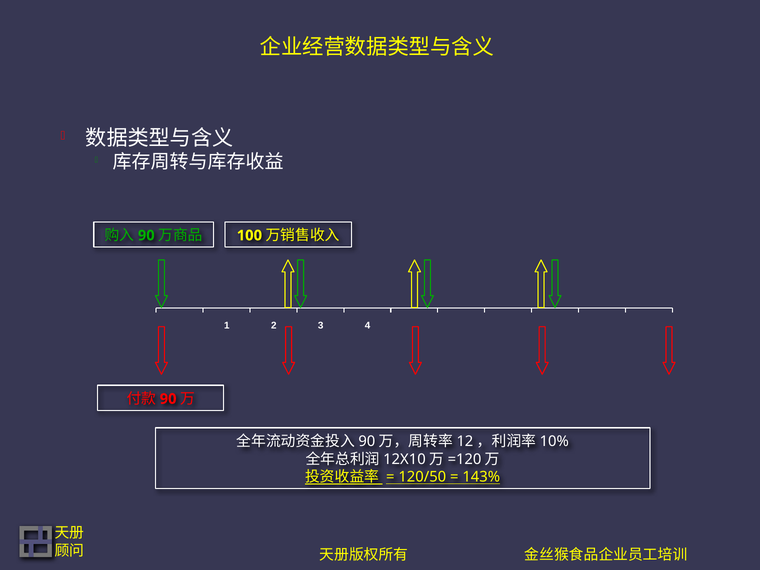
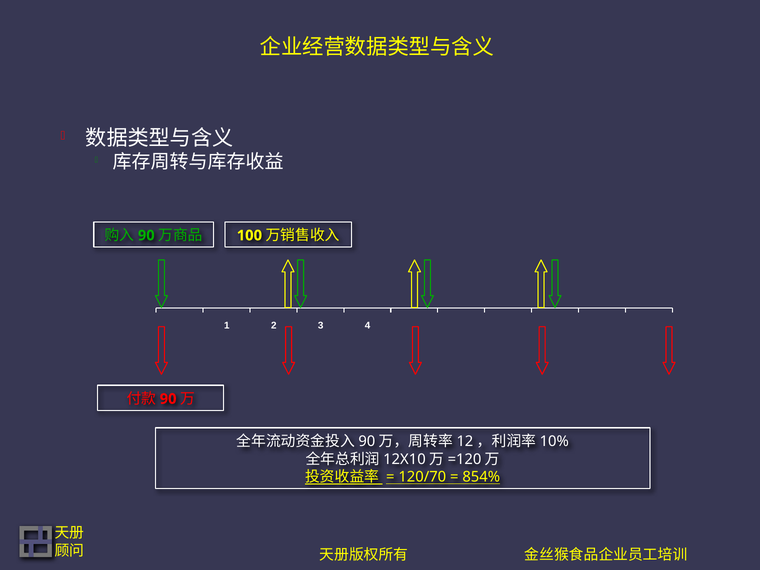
120/50: 120/50 -> 120/70
143%: 143% -> 854%
